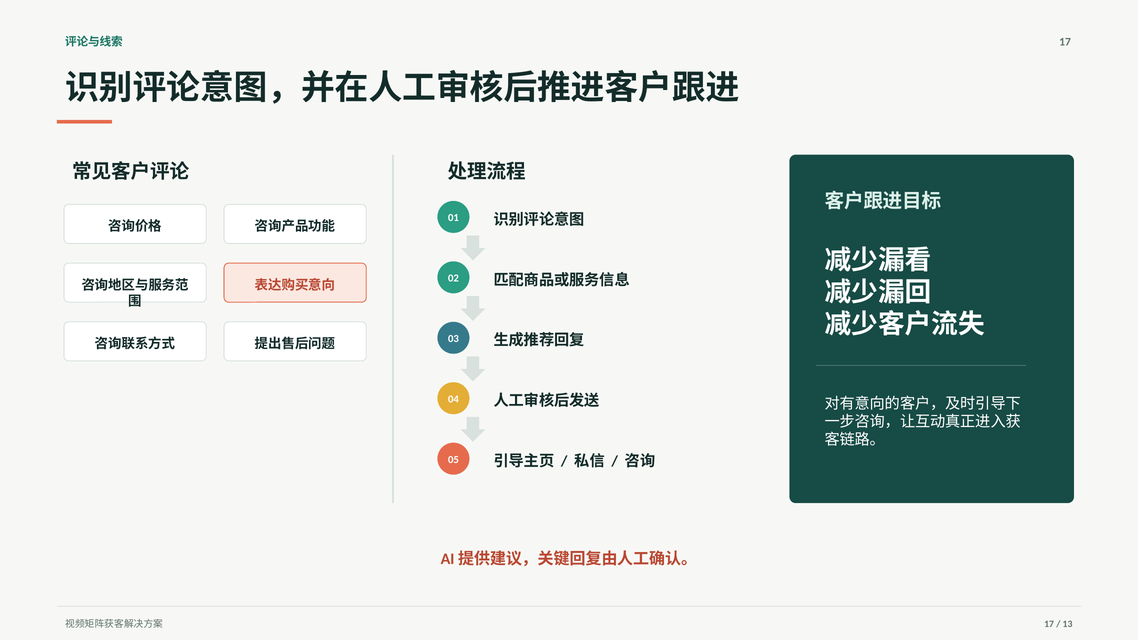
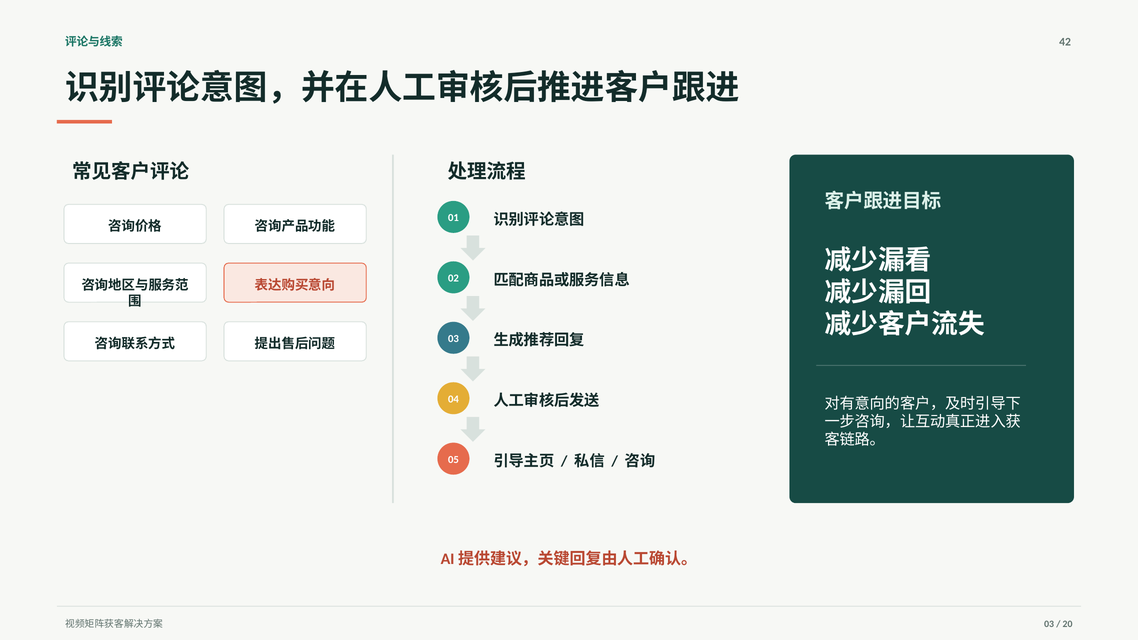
17 at (1065, 42): 17 -> 42
17 at (1049, 624): 17 -> 03
13: 13 -> 20
